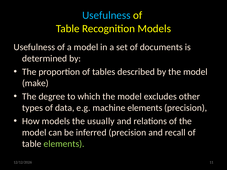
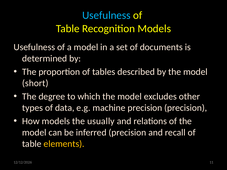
make: make -> short
machine elements: elements -> precision
elements at (64, 144) colour: light green -> yellow
